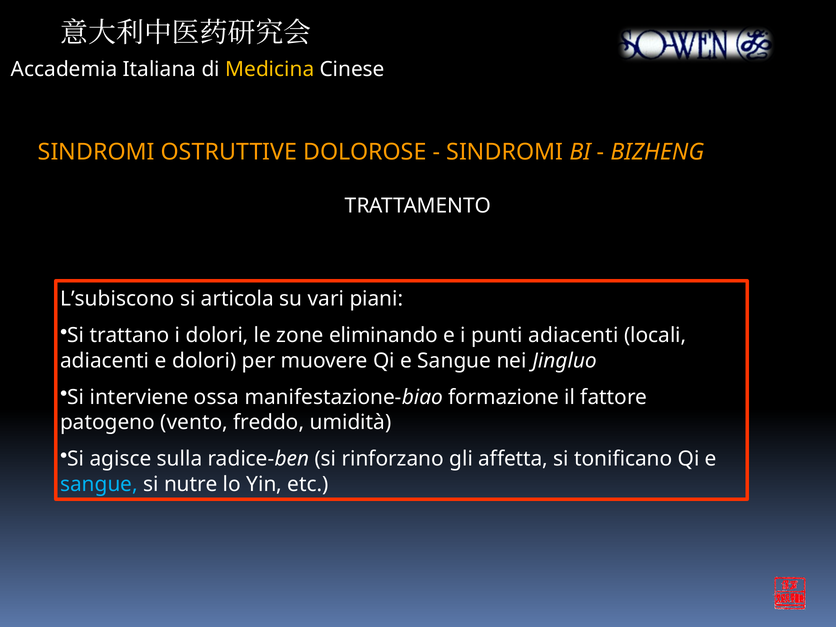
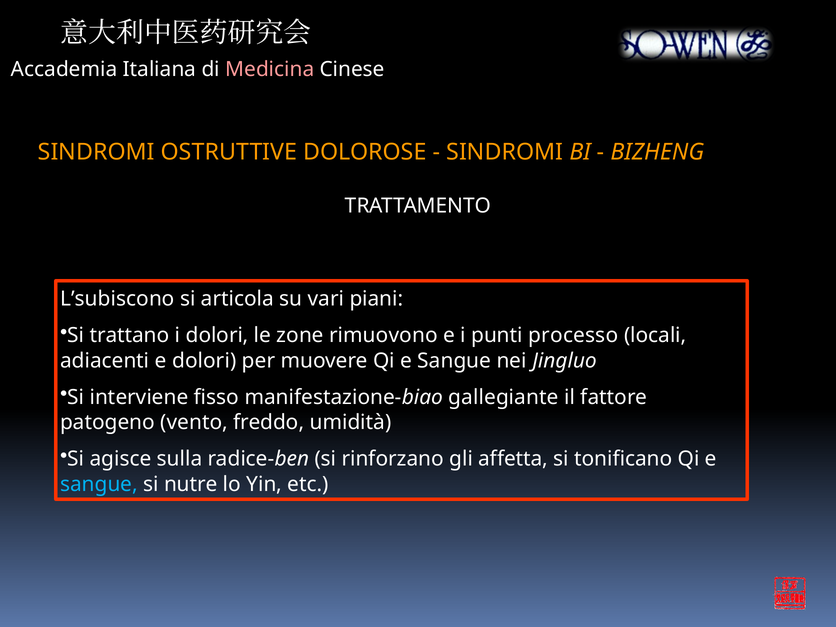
Medicina colour: yellow -> pink
eliminando: eliminando -> rimuovono
punti adiacenti: adiacenti -> processo
ossa: ossa -> fisso
formazione: formazione -> gallegiante
